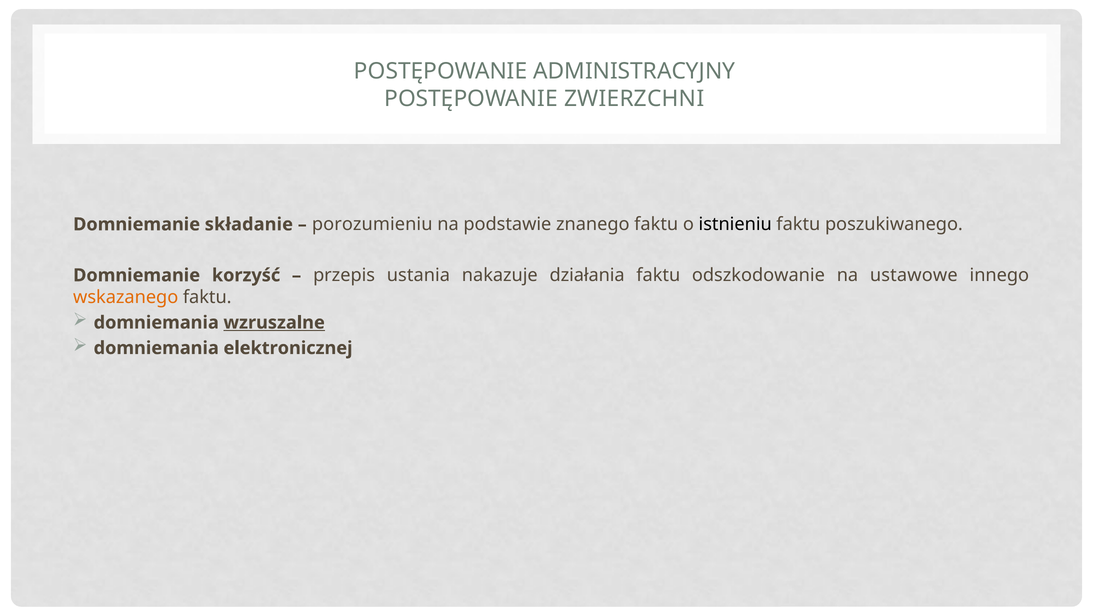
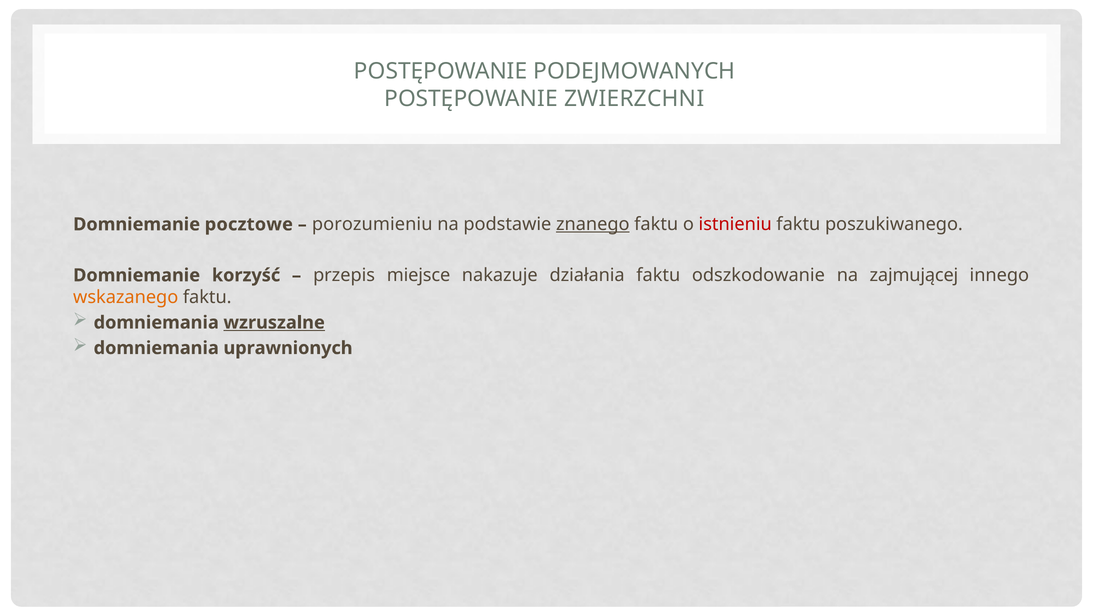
ADMINISTRACYJNY: ADMINISTRACYJNY -> PODEJMOWANYCH
składanie: składanie -> pocztowe
znanego underline: none -> present
istnieniu colour: black -> red
ustania: ustania -> miejsce
ustawowe: ustawowe -> zajmującej
elektronicznej: elektronicznej -> uprawnionych
